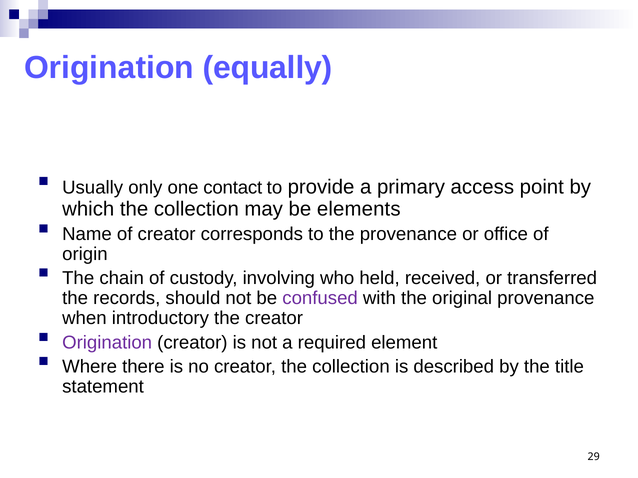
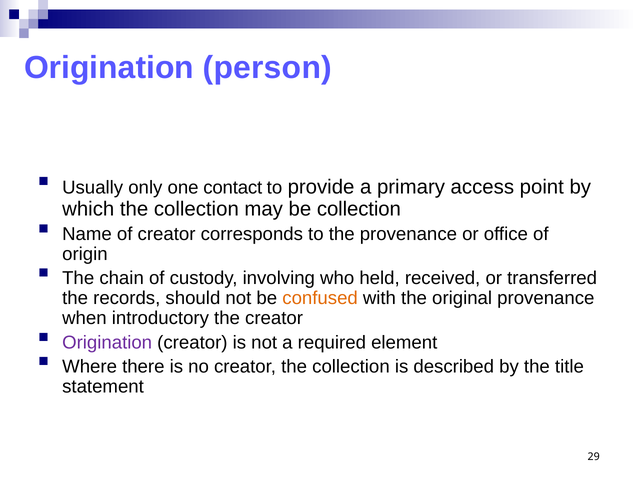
equally: equally -> person
be elements: elements -> collection
confused colour: purple -> orange
